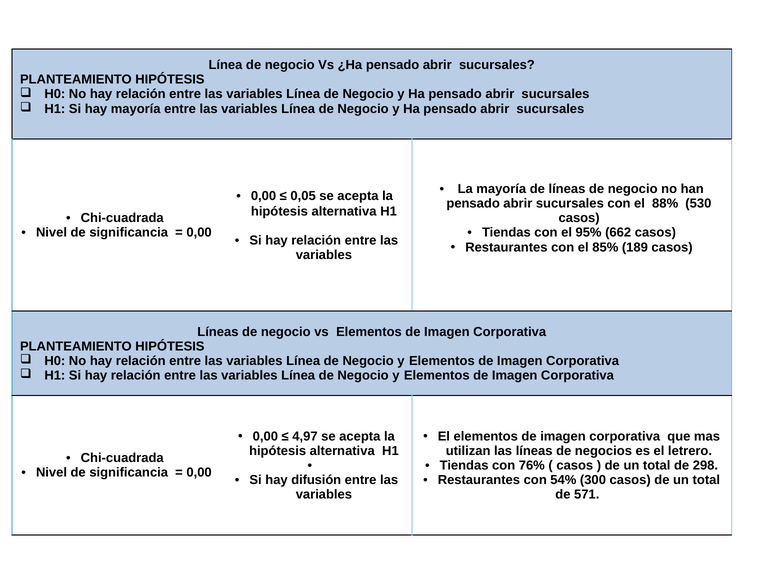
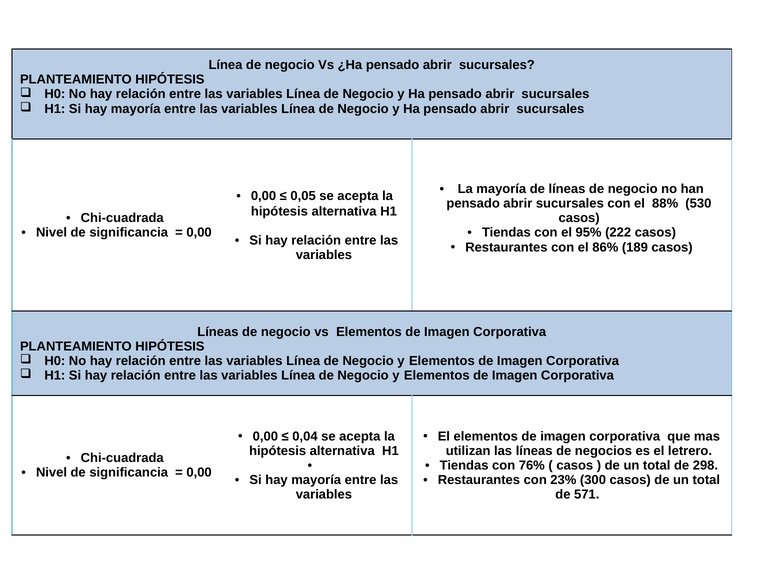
662: 662 -> 222
85%: 85% -> 86%
4,97: 4,97 -> 0,04
difusión at (316, 480): difusión -> mayoría
54%: 54% -> 23%
